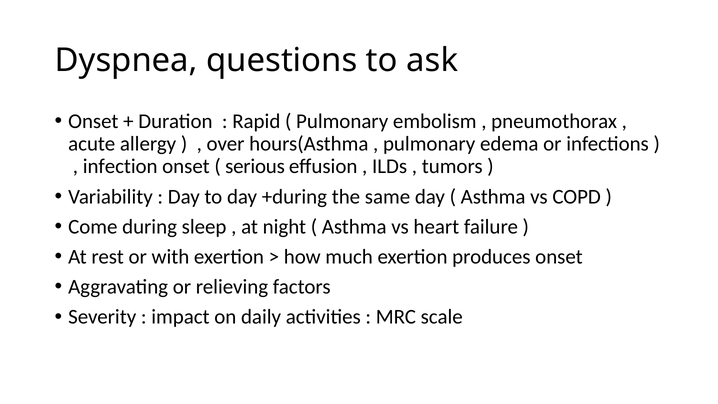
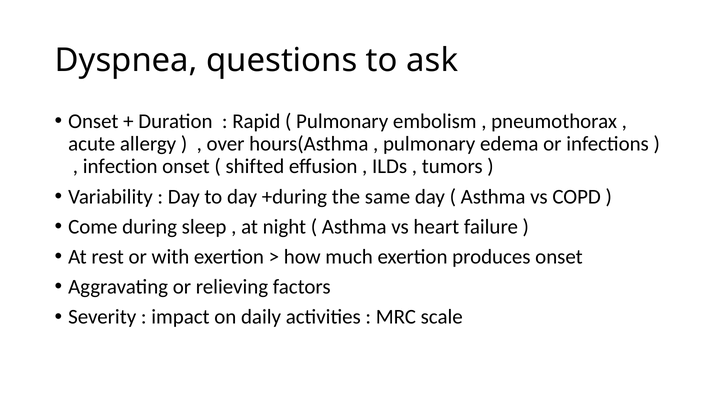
serious: serious -> shifted
